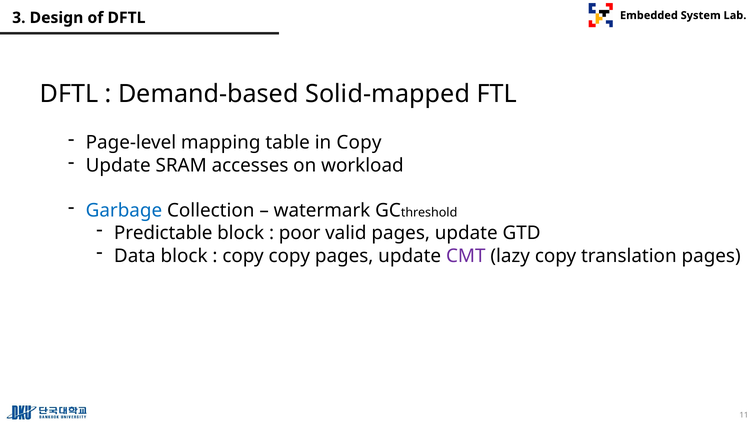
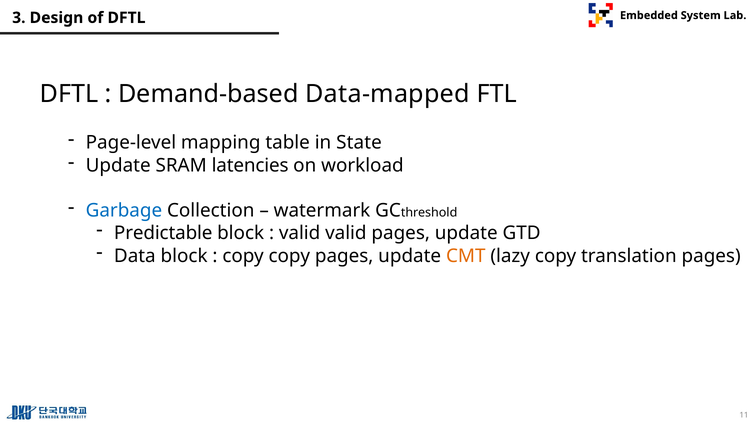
Solid-mapped: Solid-mapped -> Data-mapped
in Copy: Copy -> State
accesses: accesses -> latencies
poor at (300, 233): poor -> valid
CMT colour: purple -> orange
